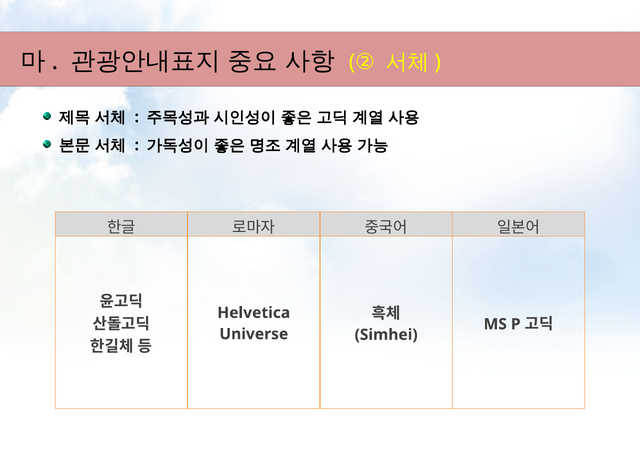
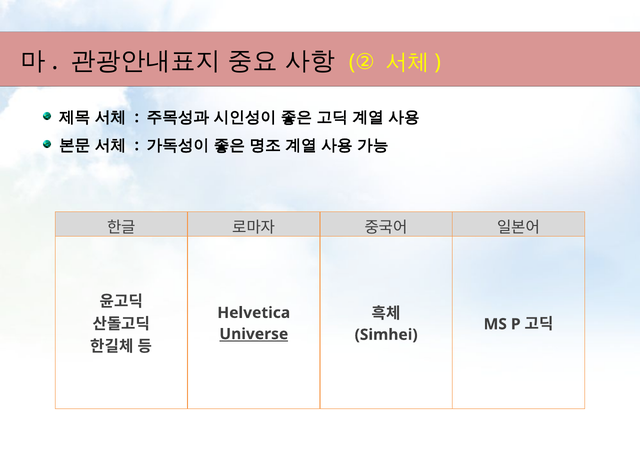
Universe underline: none -> present
